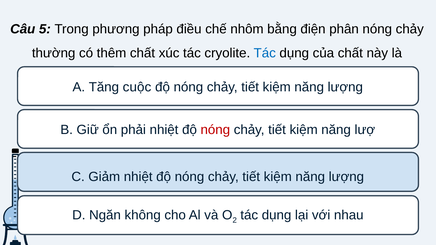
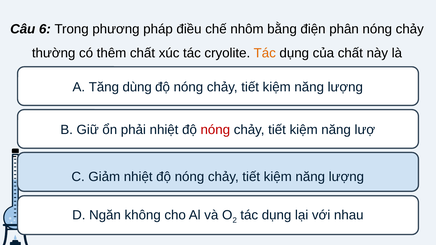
5: 5 -> 6
Tác at (265, 53) colour: blue -> orange
cuộc: cuộc -> dùng
